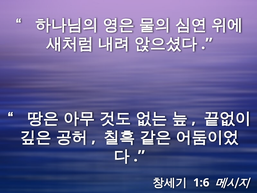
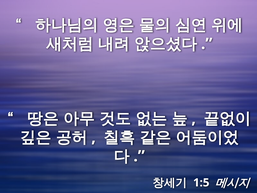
1:6: 1:6 -> 1:5
